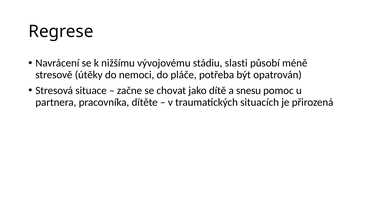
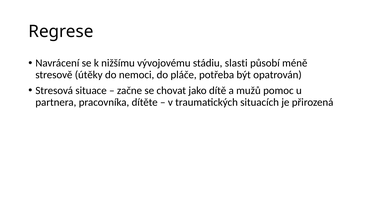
snesu: snesu -> mužů
